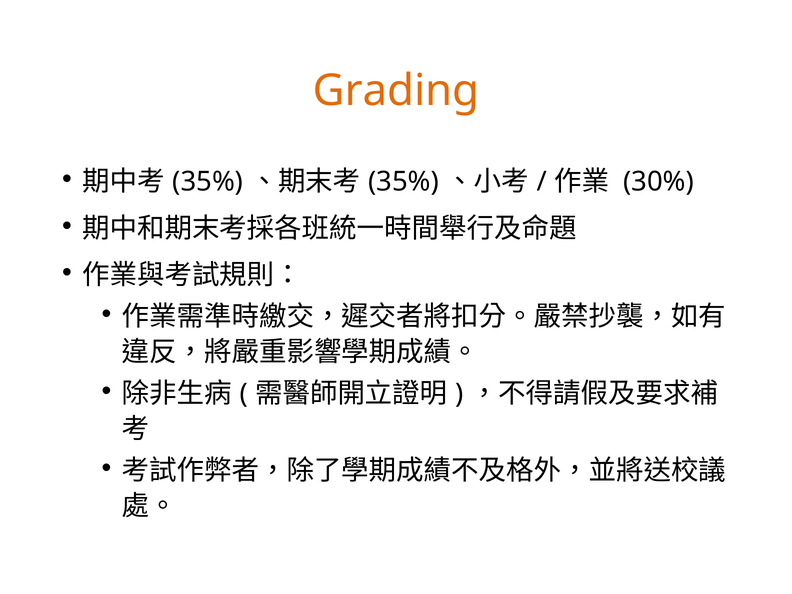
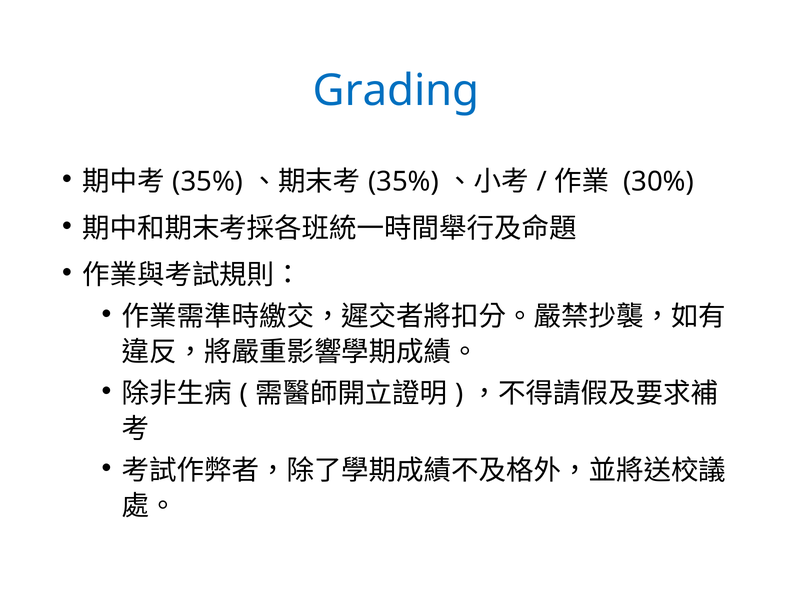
Grading colour: orange -> blue
